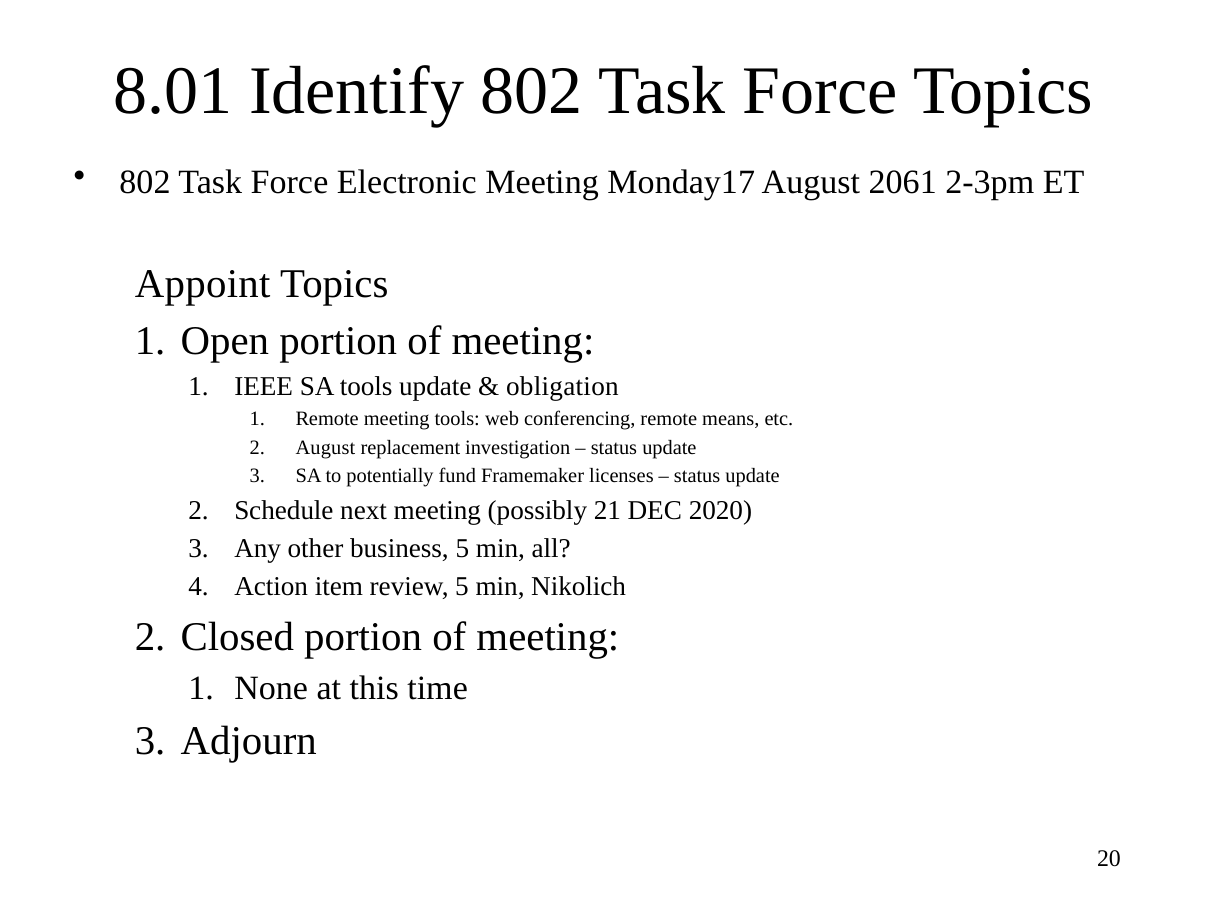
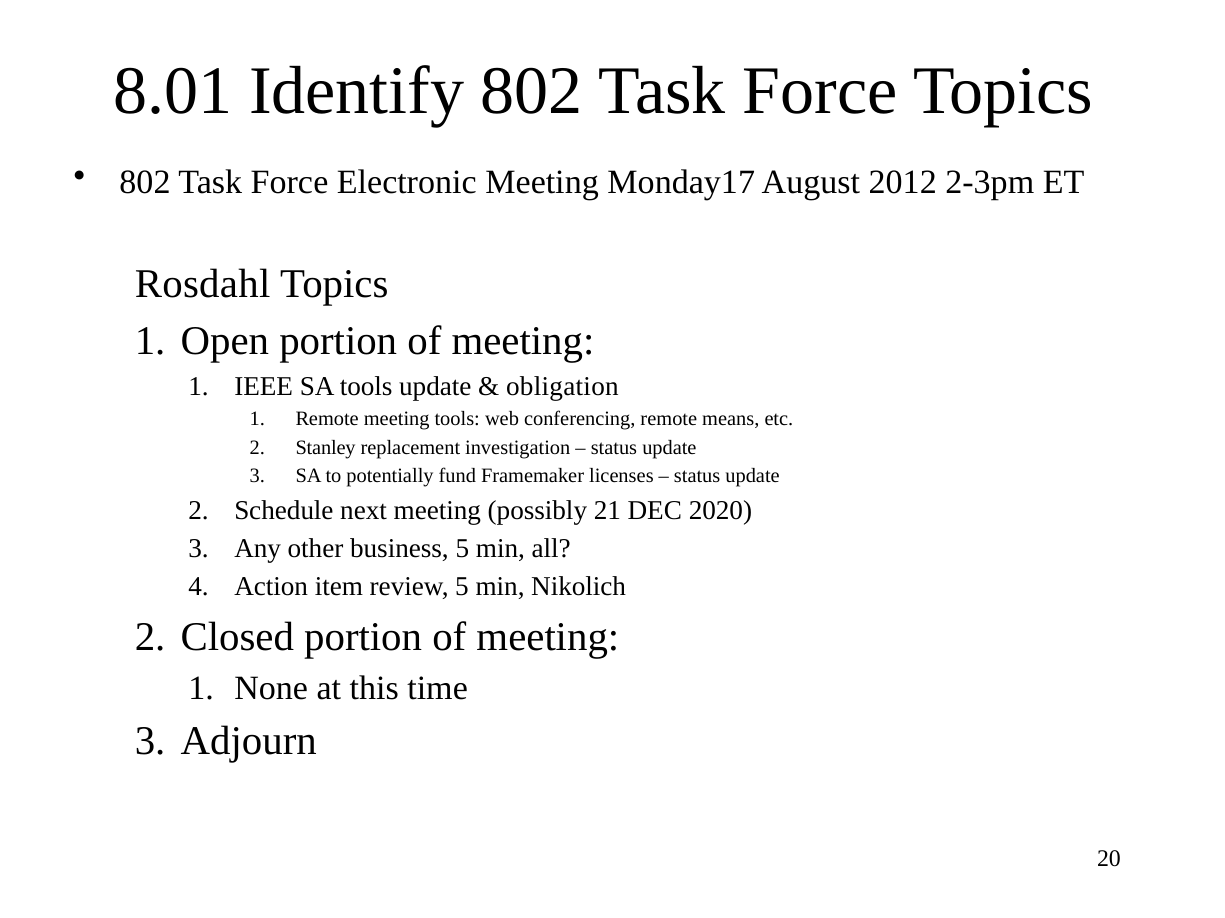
2061: 2061 -> 2012
Appoint: Appoint -> Rosdahl
August at (325, 448): August -> Stanley
